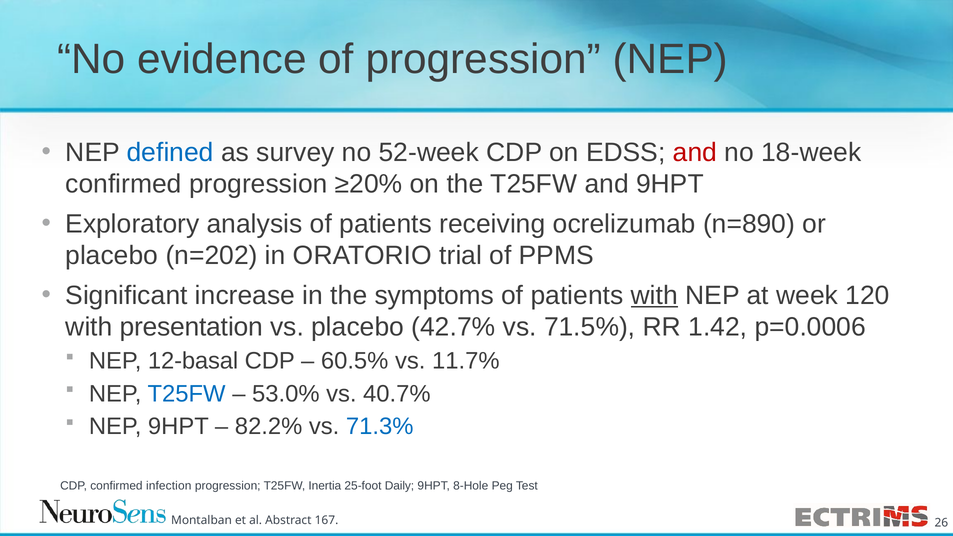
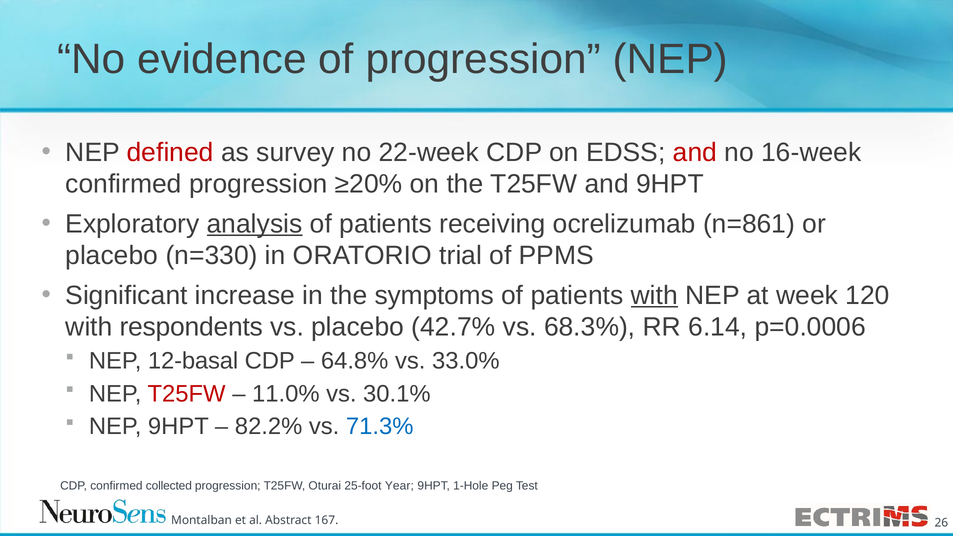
defined colour: blue -> red
52-week: 52-week -> 22-week
18-week: 18-week -> 16-week
analysis underline: none -> present
n=890: n=890 -> n=861
n=202: n=202 -> n=330
presentation: presentation -> respondents
71.5%: 71.5% -> 68.3%
1.42: 1.42 -> 6.14
60.5%: 60.5% -> 64.8%
11.7%: 11.7% -> 33.0%
T25FW at (187, 394) colour: blue -> red
53.0%: 53.0% -> 11.0%
40.7%: 40.7% -> 30.1%
infection: infection -> collected
Inertia: Inertia -> Oturai
Daily: Daily -> Year
8-Hole: 8-Hole -> 1-Hole
